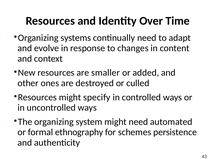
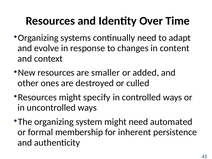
ethnography: ethnography -> membership
schemes: schemes -> inherent
